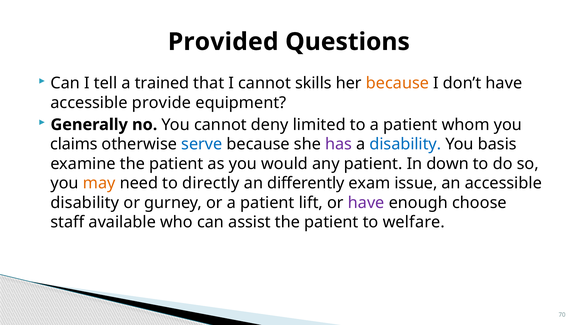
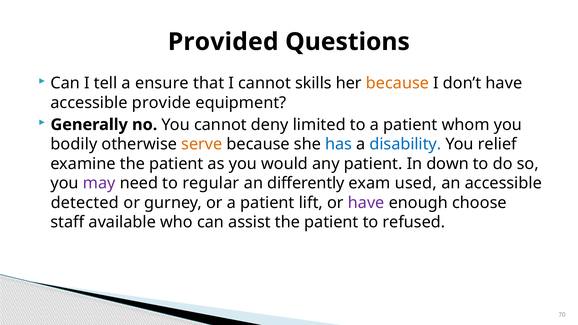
trained: trained -> ensure
claims: claims -> bodily
serve colour: blue -> orange
has colour: purple -> blue
basis: basis -> relief
may colour: orange -> purple
directly: directly -> regular
issue: issue -> used
disability at (85, 203): disability -> detected
welfare: welfare -> refused
